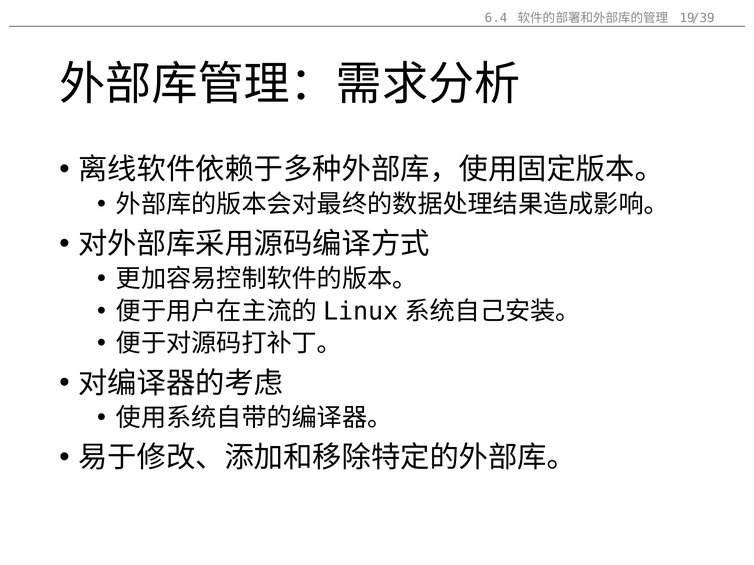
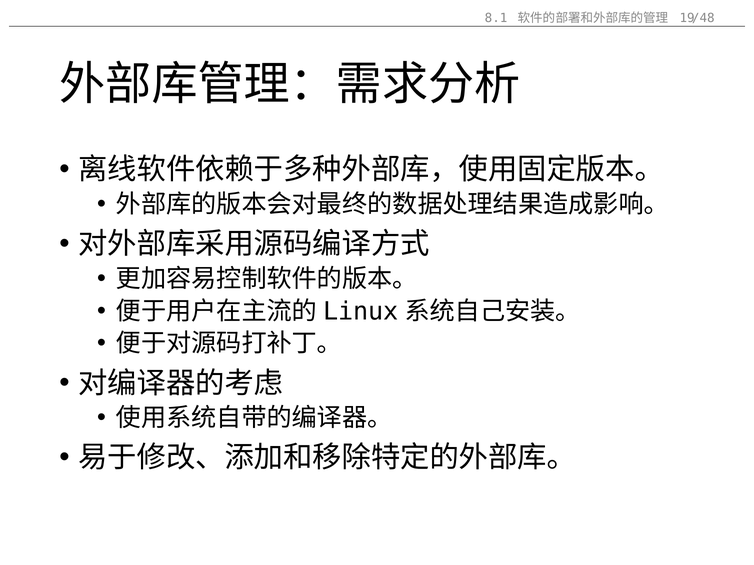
6.4: 6.4 -> 8.1
/39: /39 -> /48
